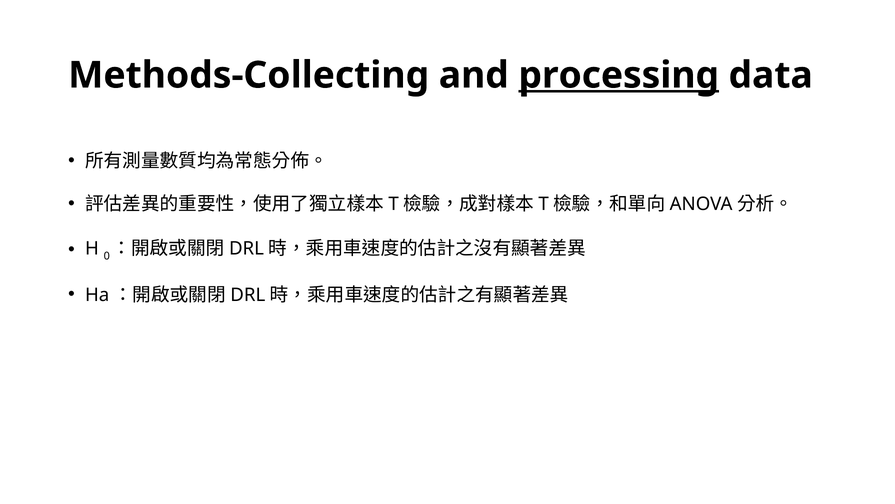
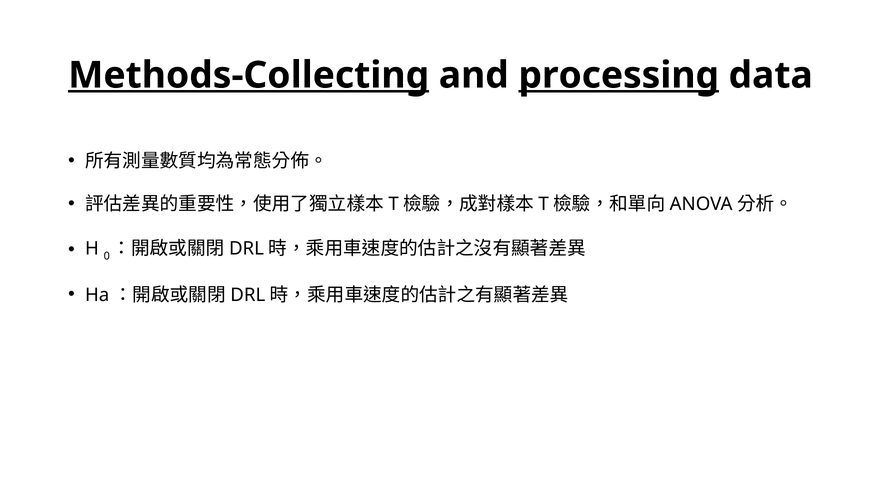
Methods-Collecting underline: none -> present
